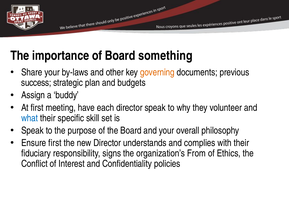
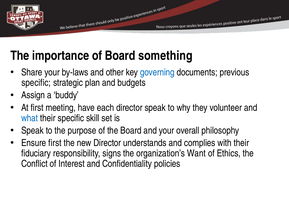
governing colour: orange -> blue
success at (36, 83): success -> specific
From: From -> Want
